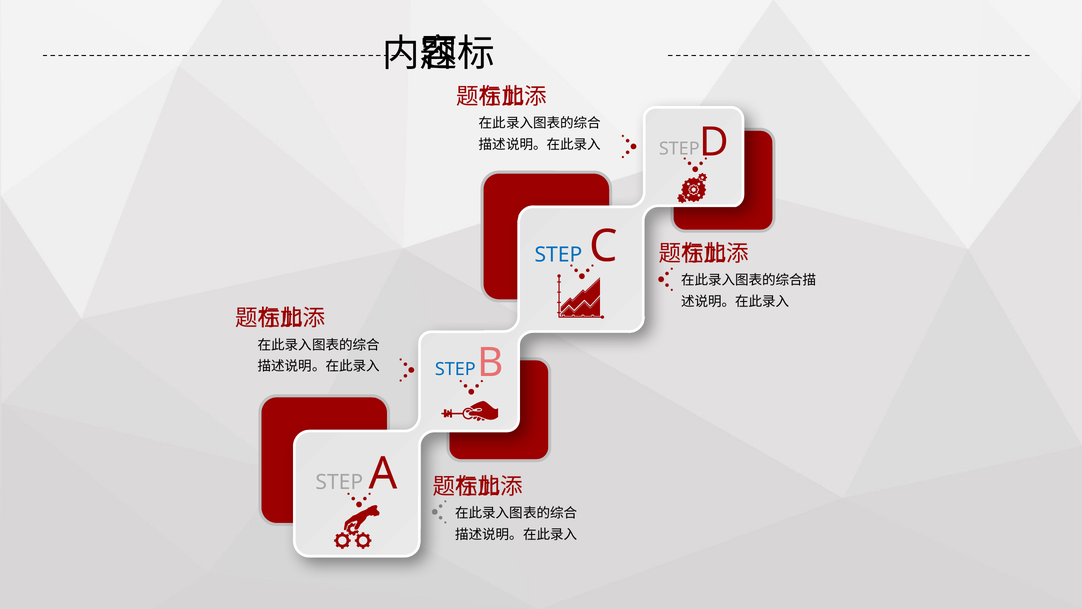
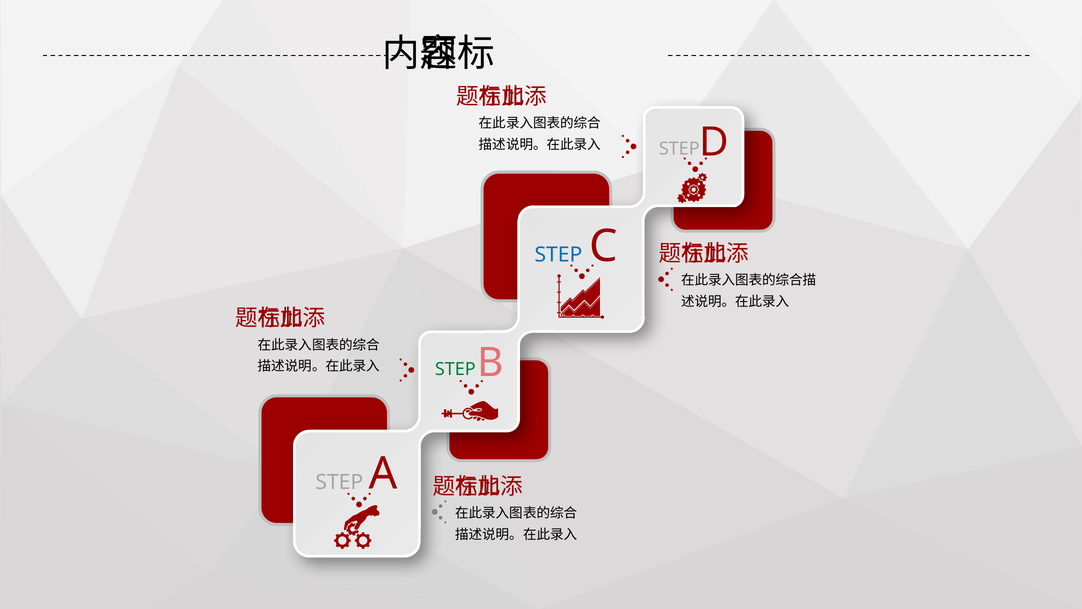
STEP at (455, 369) colour: blue -> green
